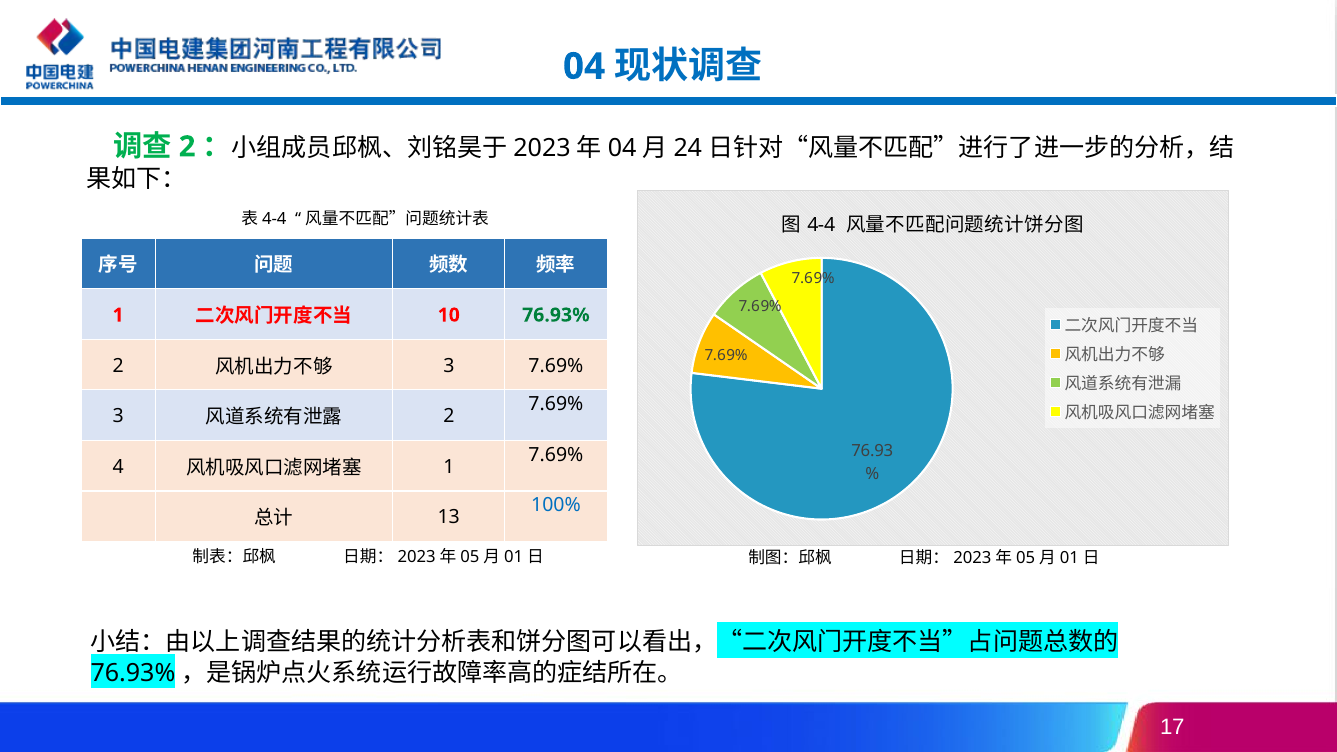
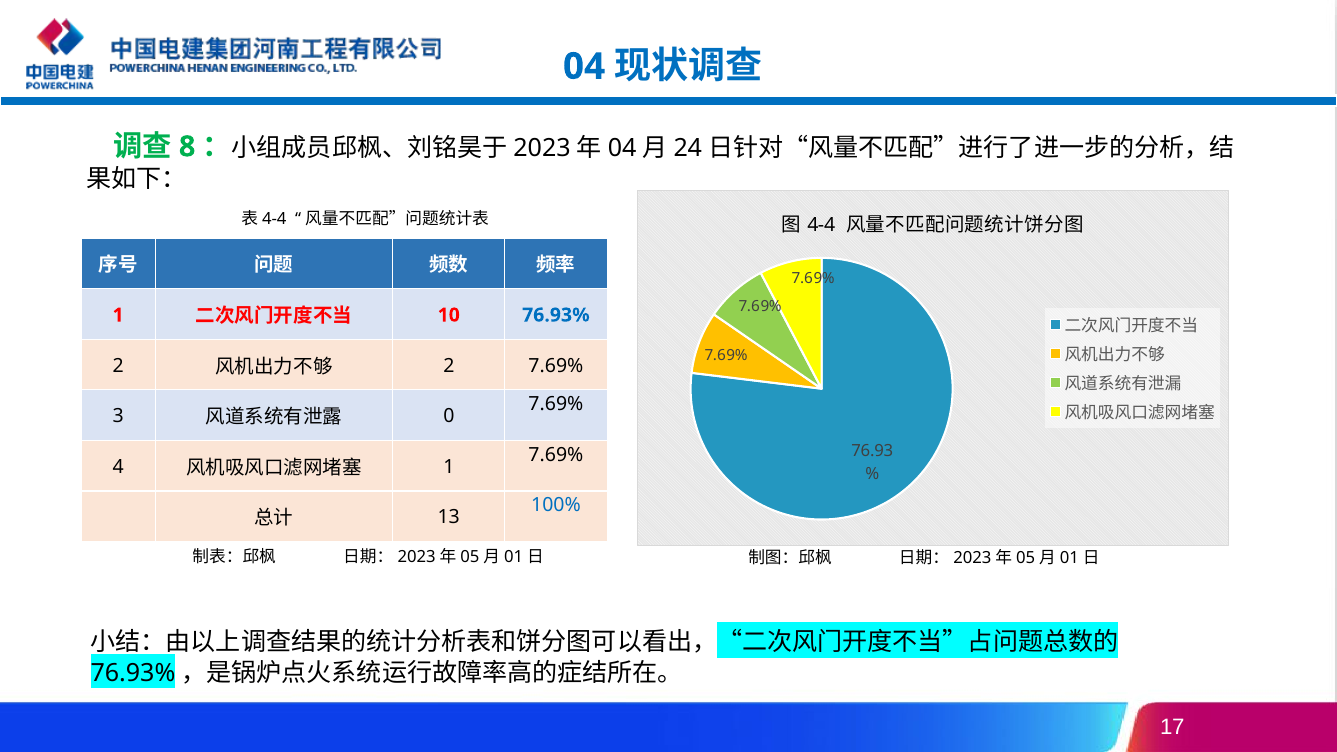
2 at (187, 147): 2 -> 8
76.93% colour: green -> blue
3 at (449, 366): 3 -> 2
2 at (449, 416): 2 -> 0
